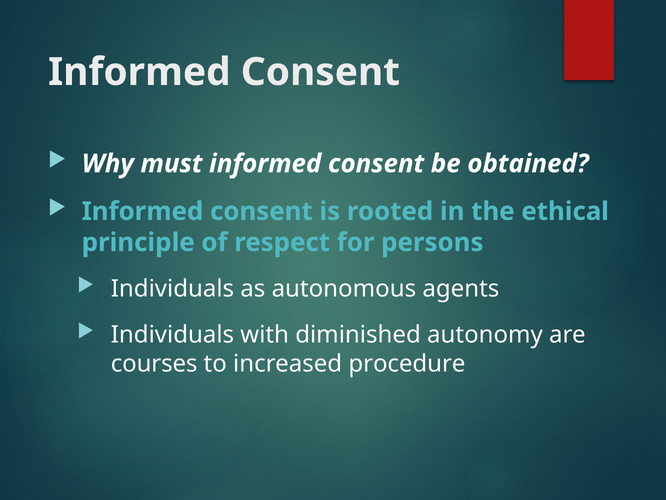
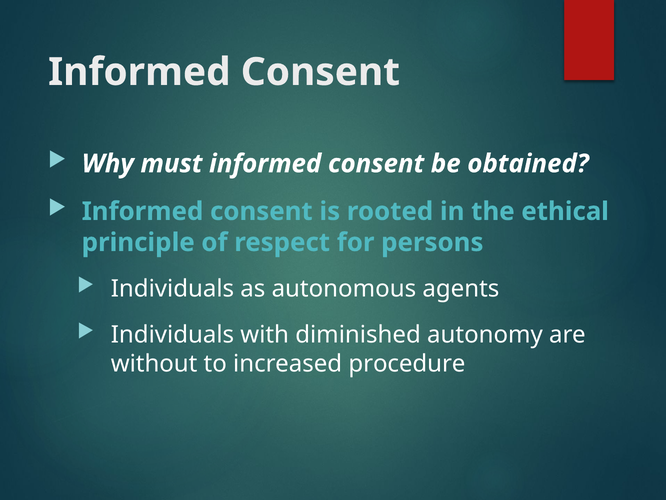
courses: courses -> without
